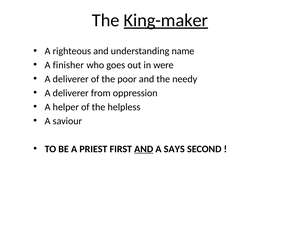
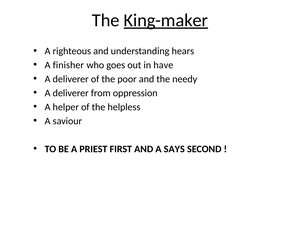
name: name -> hears
were: were -> have
AND at (144, 149) underline: present -> none
